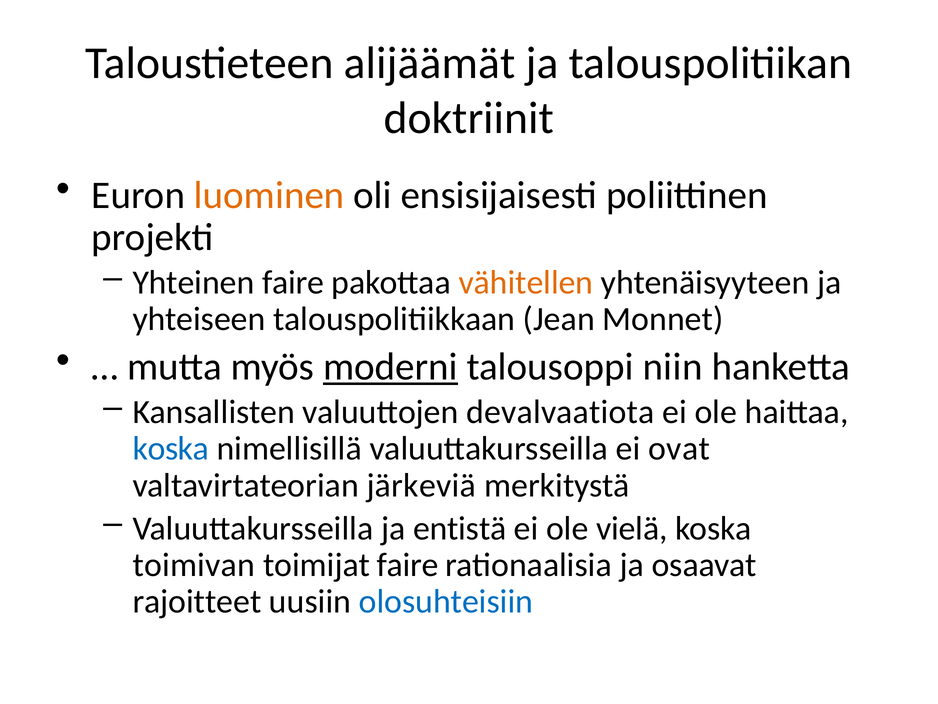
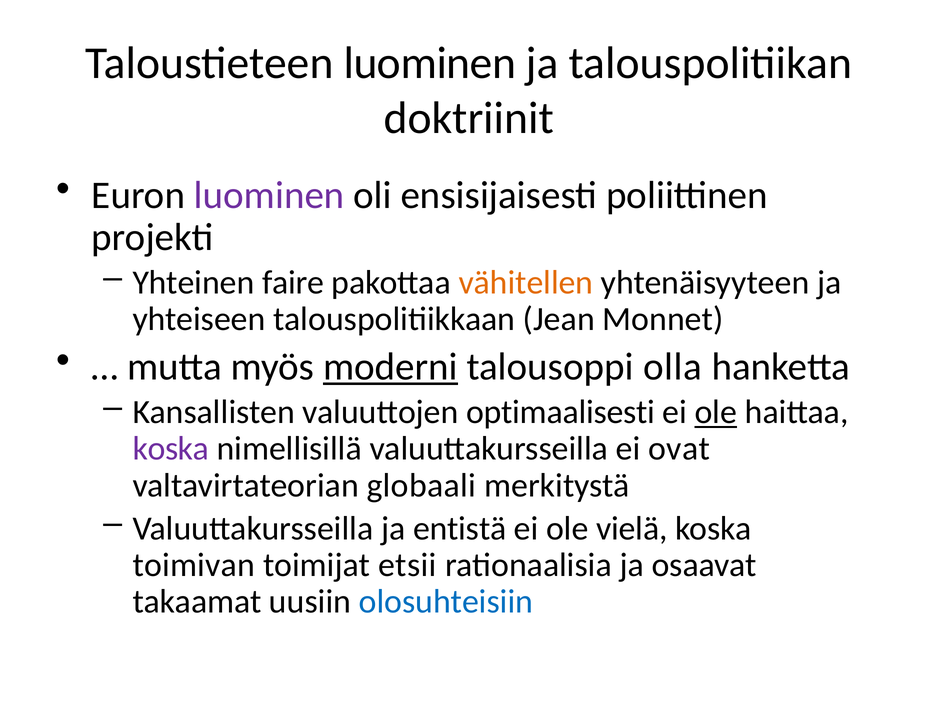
Taloustieteen alijäämät: alijäämät -> luominen
luominen at (269, 195) colour: orange -> purple
niin: niin -> olla
devalvaatiota: devalvaatiota -> optimaalisesti
ole at (716, 412) underline: none -> present
koska at (171, 448) colour: blue -> purple
järkeviä: järkeviä -> globaali
toimijat faire: faire -> etsii
rajoitteet: rajoitteet -> takaamat
